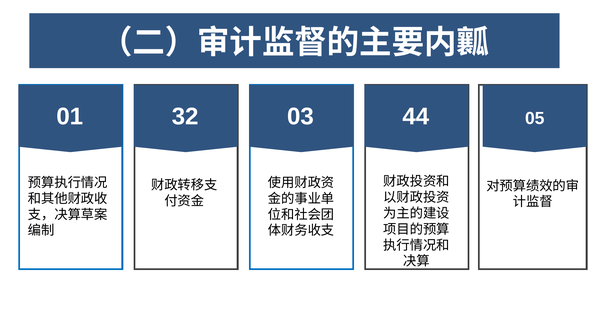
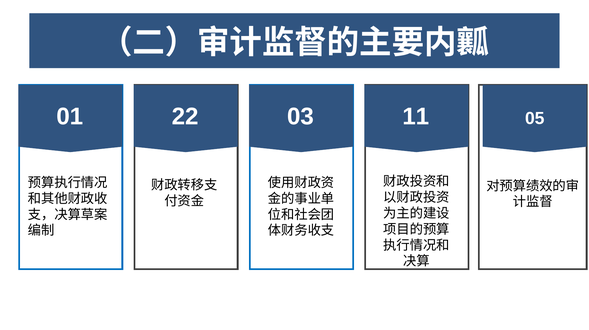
32: 32 -> 22
44: 44 -> 11
